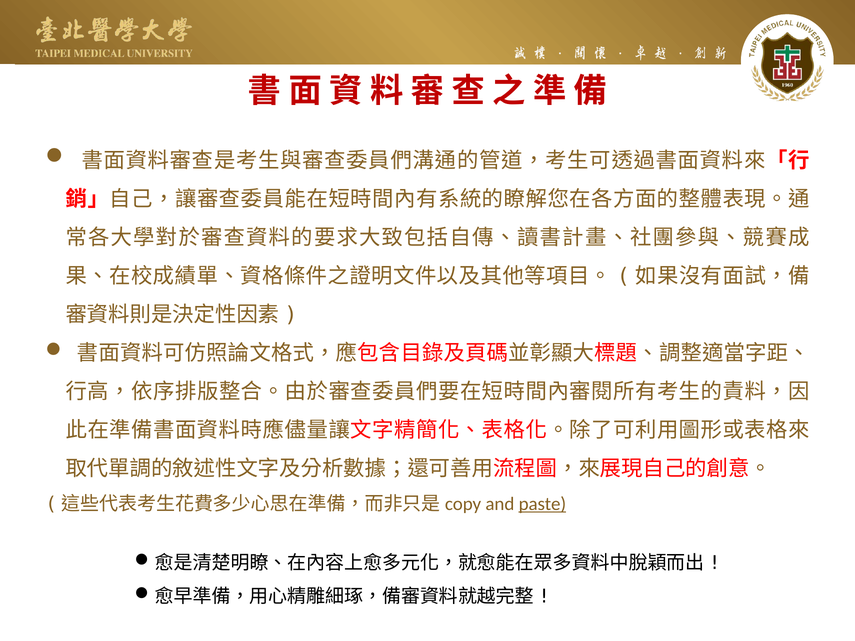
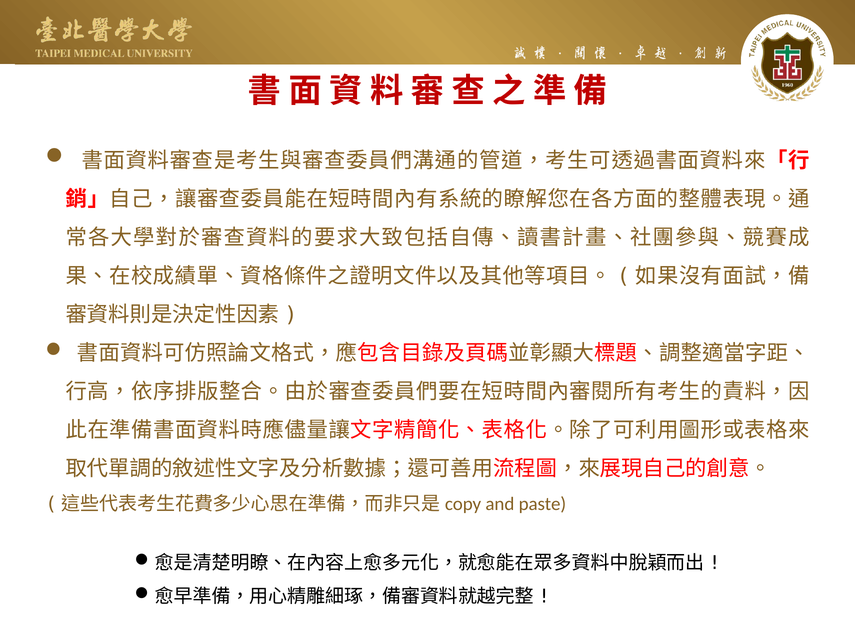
paste underline: present -> none
